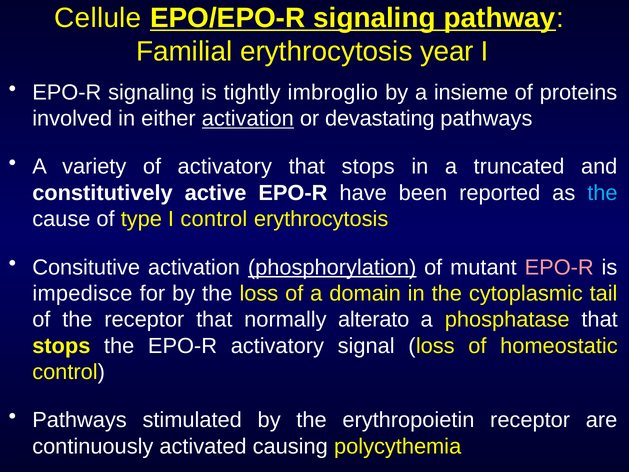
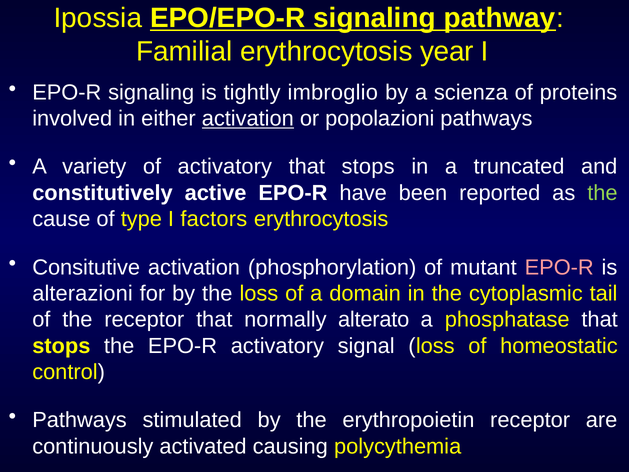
Cellule: Cellule -> Ipossia
insieme: insieme -> scienza
devastating: devastating -> popolazioni
the at (602, 193) colour: light blue -> light green
I control: control -> factors
phosphorylation underline: present -> none
impedisce: impedisce -> alterazioni
